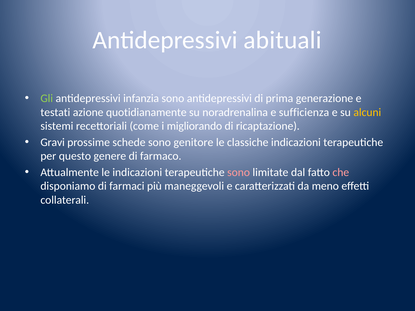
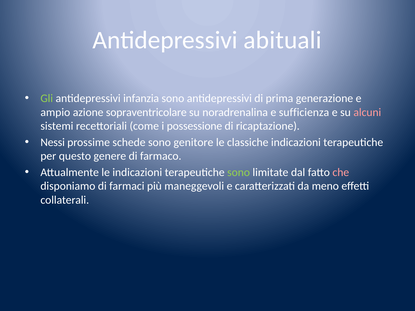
testati: testati -> ampio
quotidianamente: quotidianamente -> sopraventricolare
alcuni colour: yellow -> pink
migliorando: migliorando -> possessione
Gravi: Gravi -> Nessi
sono at (239, 172) colour: pink -> light green
